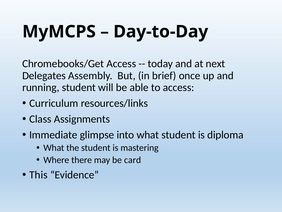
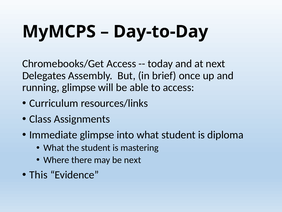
running student: student -> glimpse
be card: card -> next
